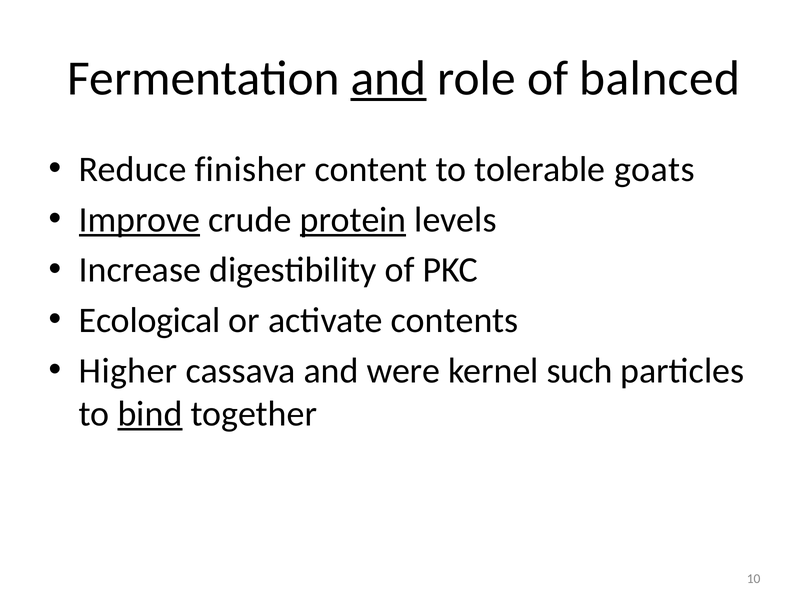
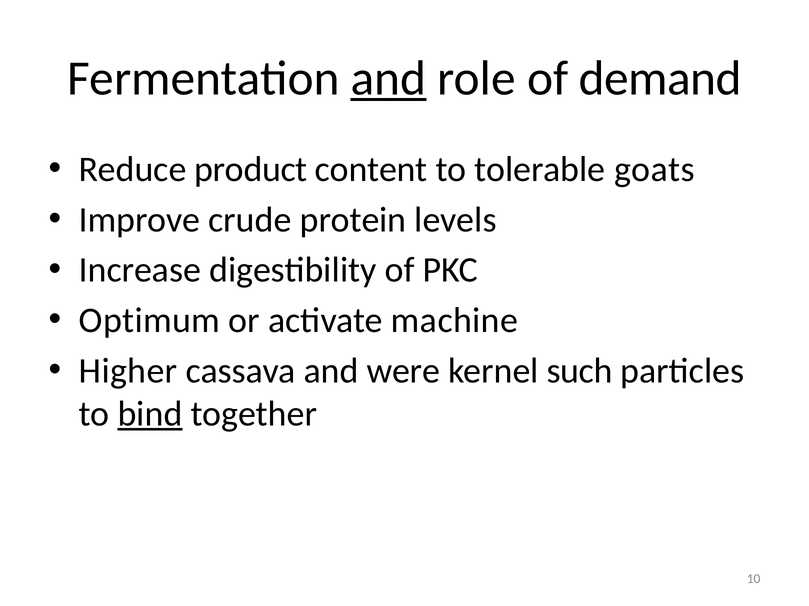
balnced: balnced -> demand
finisher: finisher -> product
Improve underline: present -> none
protein underline: present -> none
Ecological: Ecological -> Optimum
contents: contents -> machine
